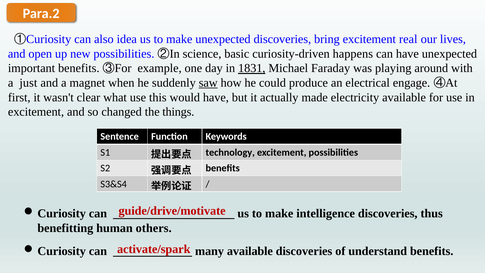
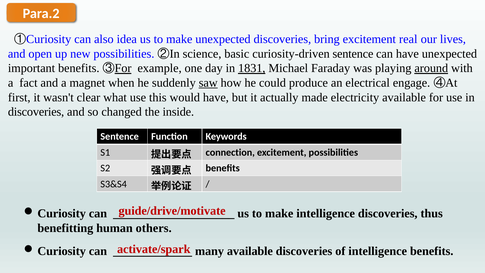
curiosity-driven happens: happens -> sentence
For at (123, 68) underline: none -> present
around underline: none -> present
just: just -> fact
excitement at (36, 112): excitement -> discoveries
things: things -> inside
technology: technology -> connection
of understand: understand -> intelligence
